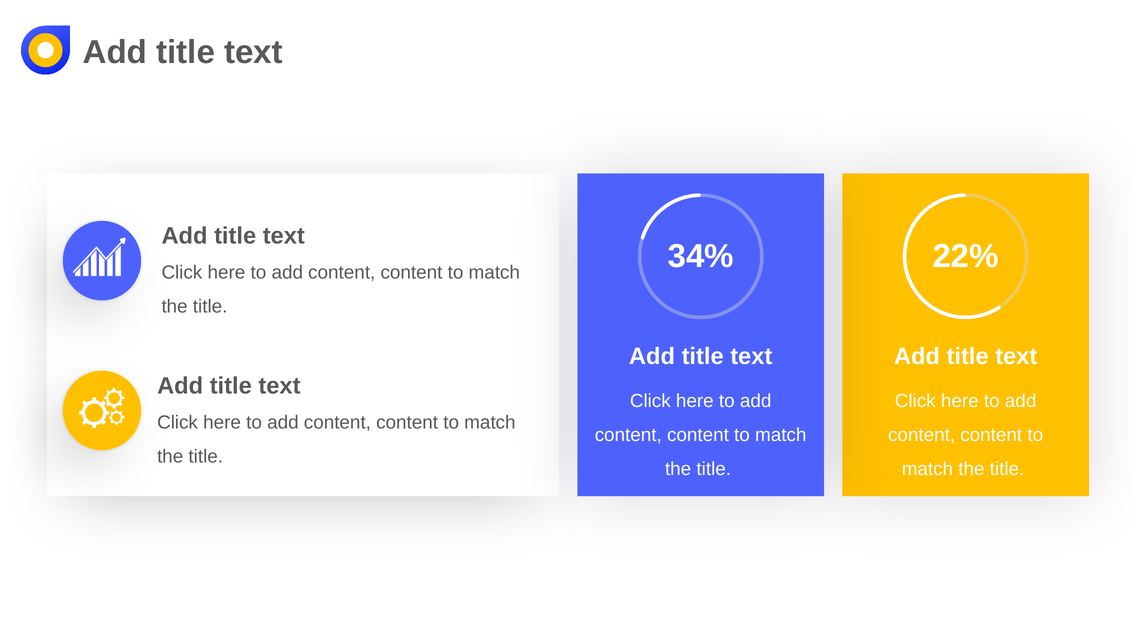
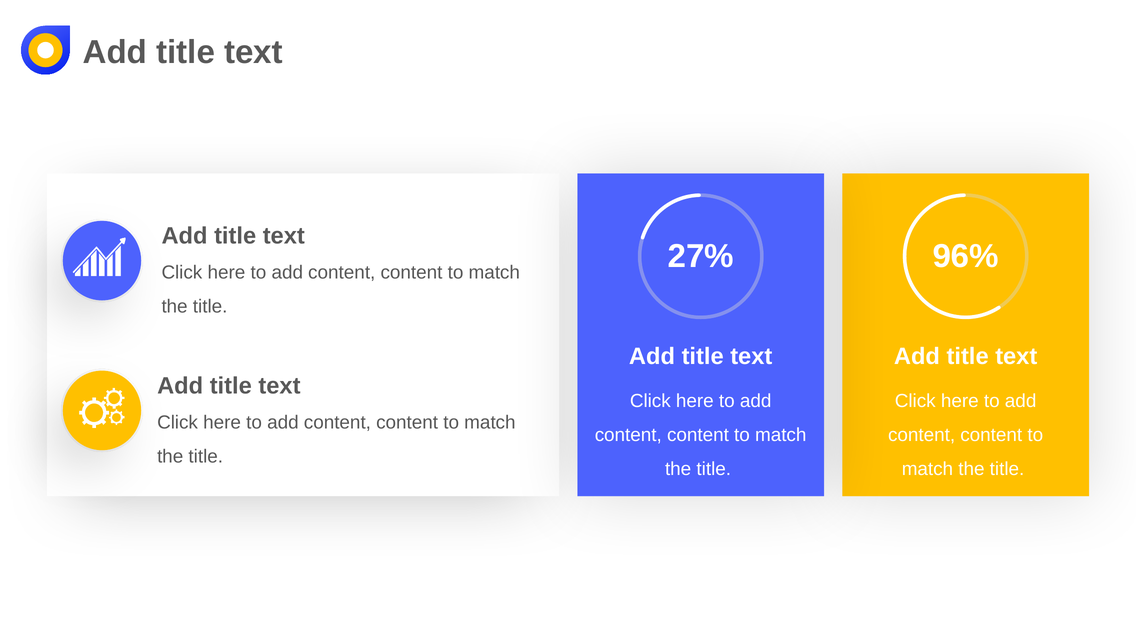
34%: 34% -> 27%
22%: 22% -> 96%
